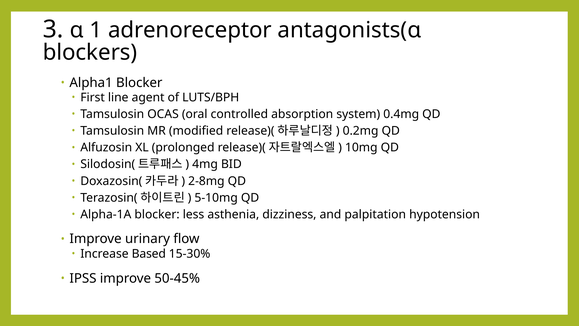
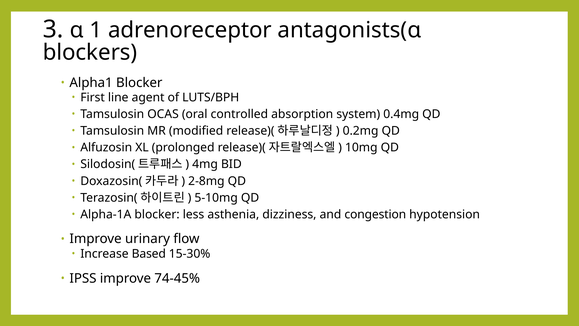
palpitation: palpitation -> congestion
50-45%: 50-45% -> 74-45%
